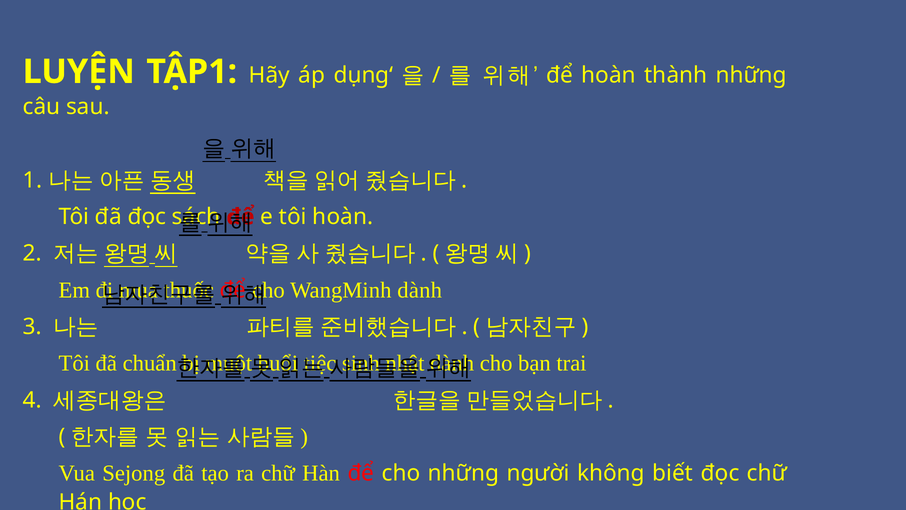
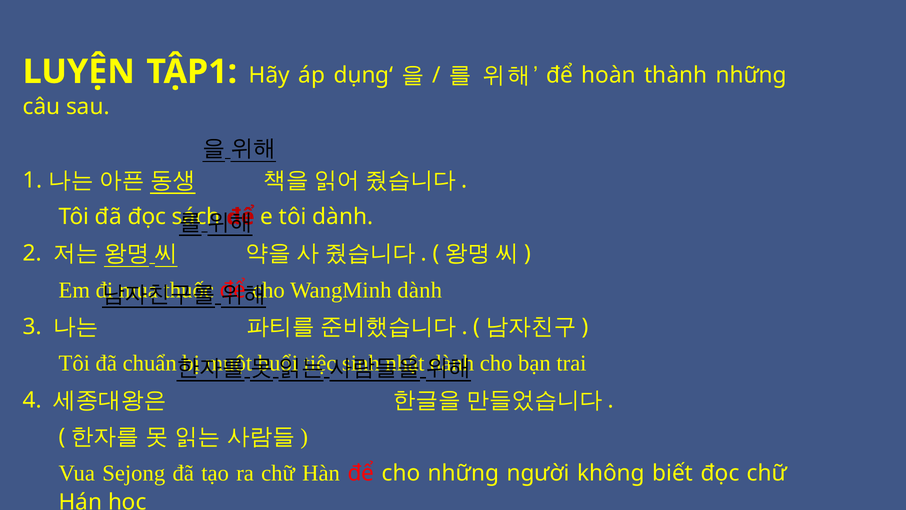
tôi hoàn: hoàn -> dành
